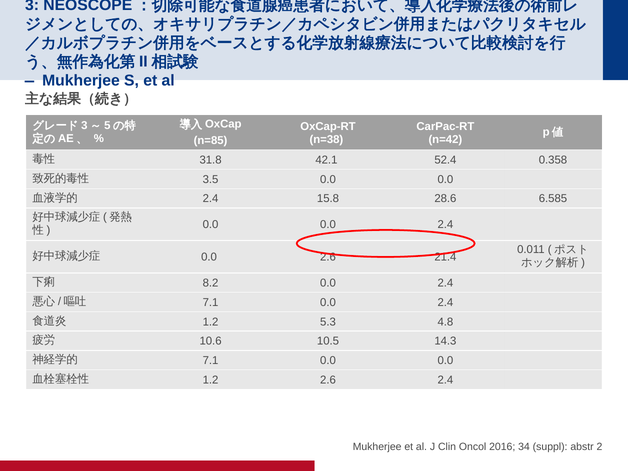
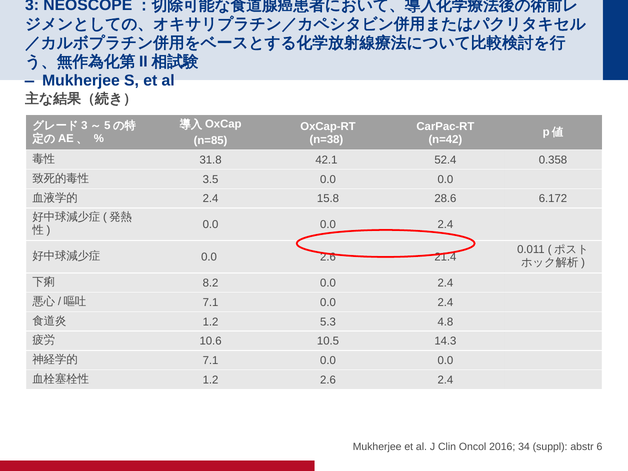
6.585: 6.585 -> 6.172
2: 2 -> 6
